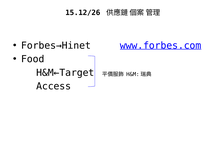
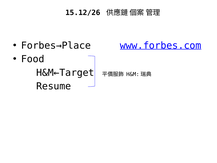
Forbes→Hinet: Forbes→Hinet -> Forbes→Place
Access: Access -> Resume
